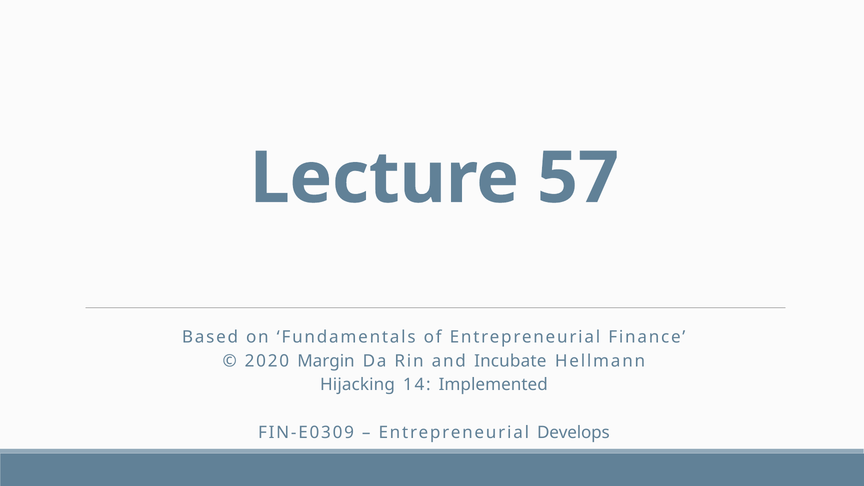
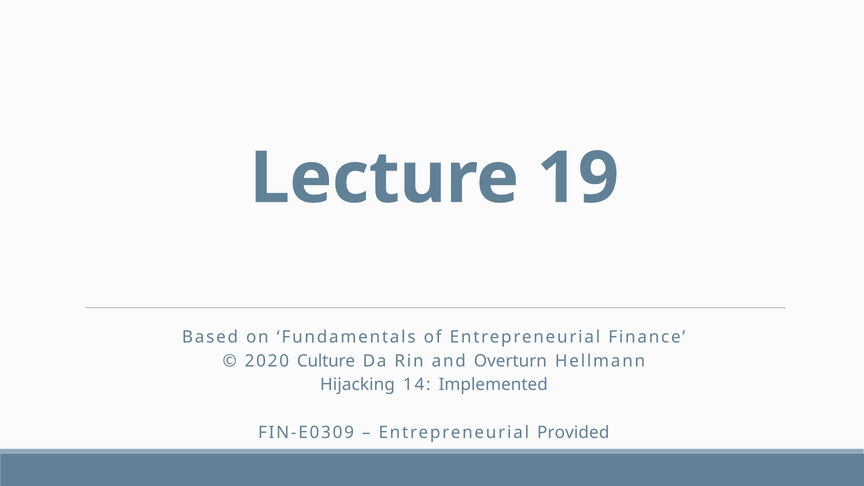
57: 57 -> 19
Margin: Margin -> Culture
Incubate: Incubate -> Overturn
Develops: Develops -> Provided
